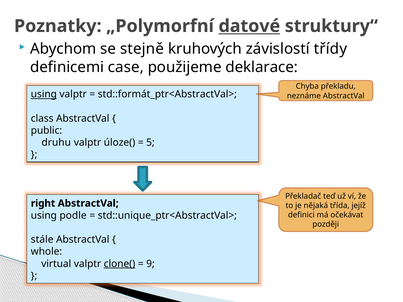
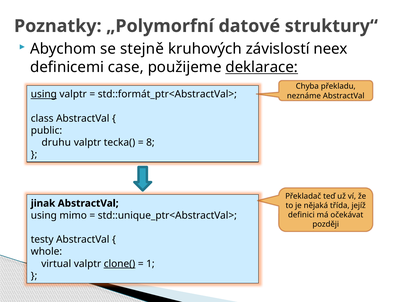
datové underline: present -> none
třídy: třídy -> neex
deklarace underline: none -> present
úloze(: úloze( -> tecka(
5: 5 -> 8
right: right -> jinak
podle: podle -> mimo
stále: stále -> testy
9: 9 -> 1
